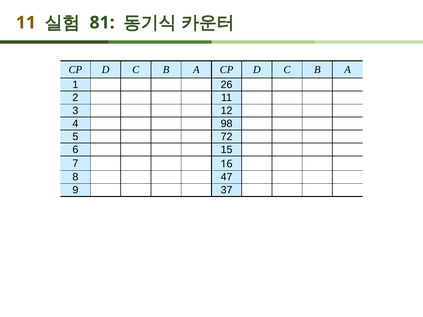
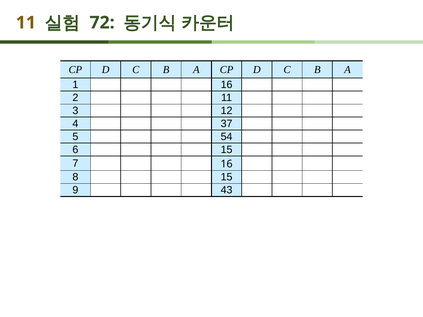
81: 81 -> 72
1 26: 26 -> 16
98: 98 -> 37
72: 72 -> 54
8 47: 47 -> 15
37: 37 -> 43
